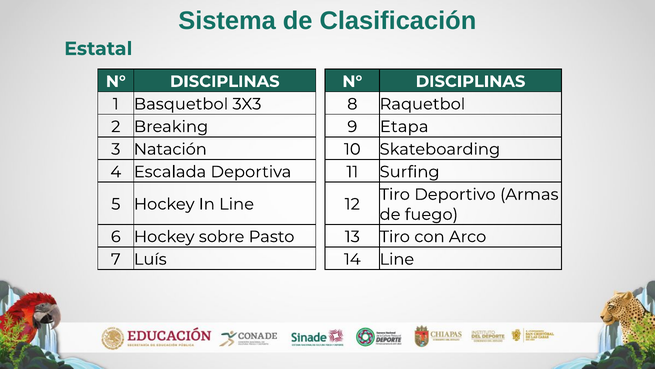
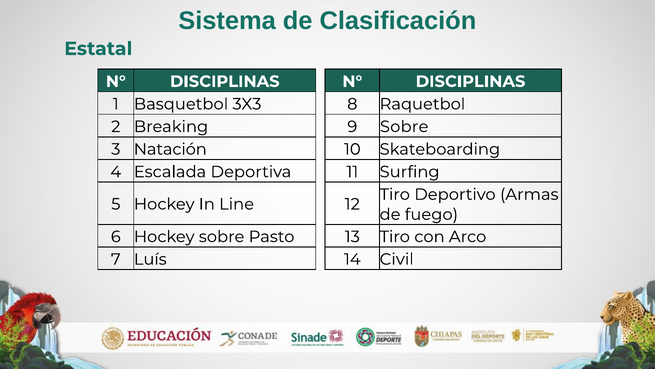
9 Etapa: Etapa -> Sobre
14 Line: Line -> Civil
